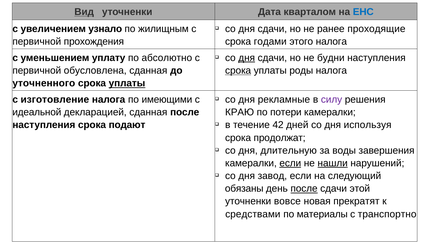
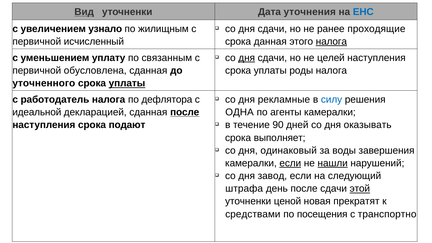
кварталом: кварталом -> уточнения
прохождения: прохождения -> исчисленный
годами: годами -> данная
налога at (331, 42) underline: none -> present
абсолютно: абсолютно -> связанным
будни: будни -> целей
срока at (238, 71) underline: present -> none
изготовление: изготовление -> работодатель
имеющими: имеющими -> дефлятора
силу colour: purple -> blue
после at (185, 112) underline: none -> present
КРАЮ: КРАЮ -> ОДНА
потери: потери -> агенты
42: 42 -> 90
используя: используя -> оказывать
продолжат: продолжат -> выполняет
длительную: длительную -> одинаковый
обязаны: обязаны -> штрафа
после at (304, 189) underline: present -> none
этой underline: none -> present
вовсе: вовсе -> ценой
материалы: материалы -> посещения
